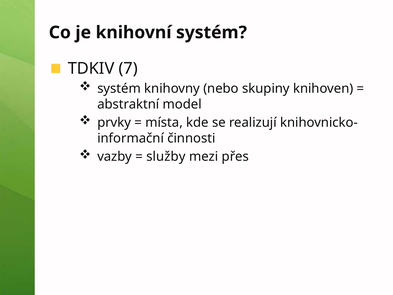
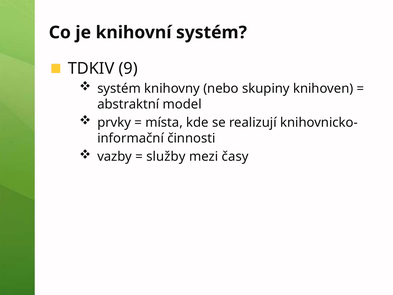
7: 7 -> 9
přes: přes -> časy
